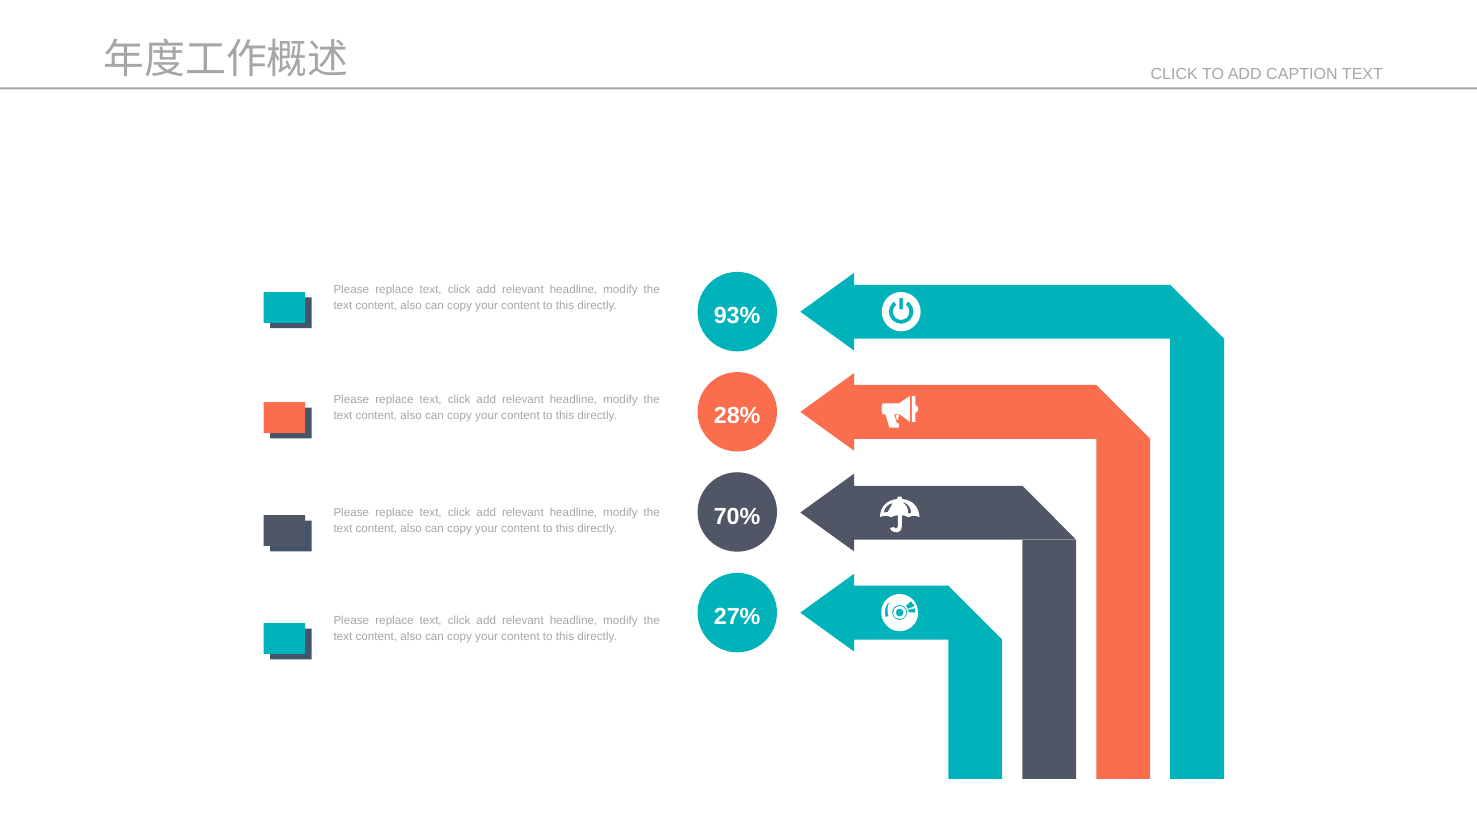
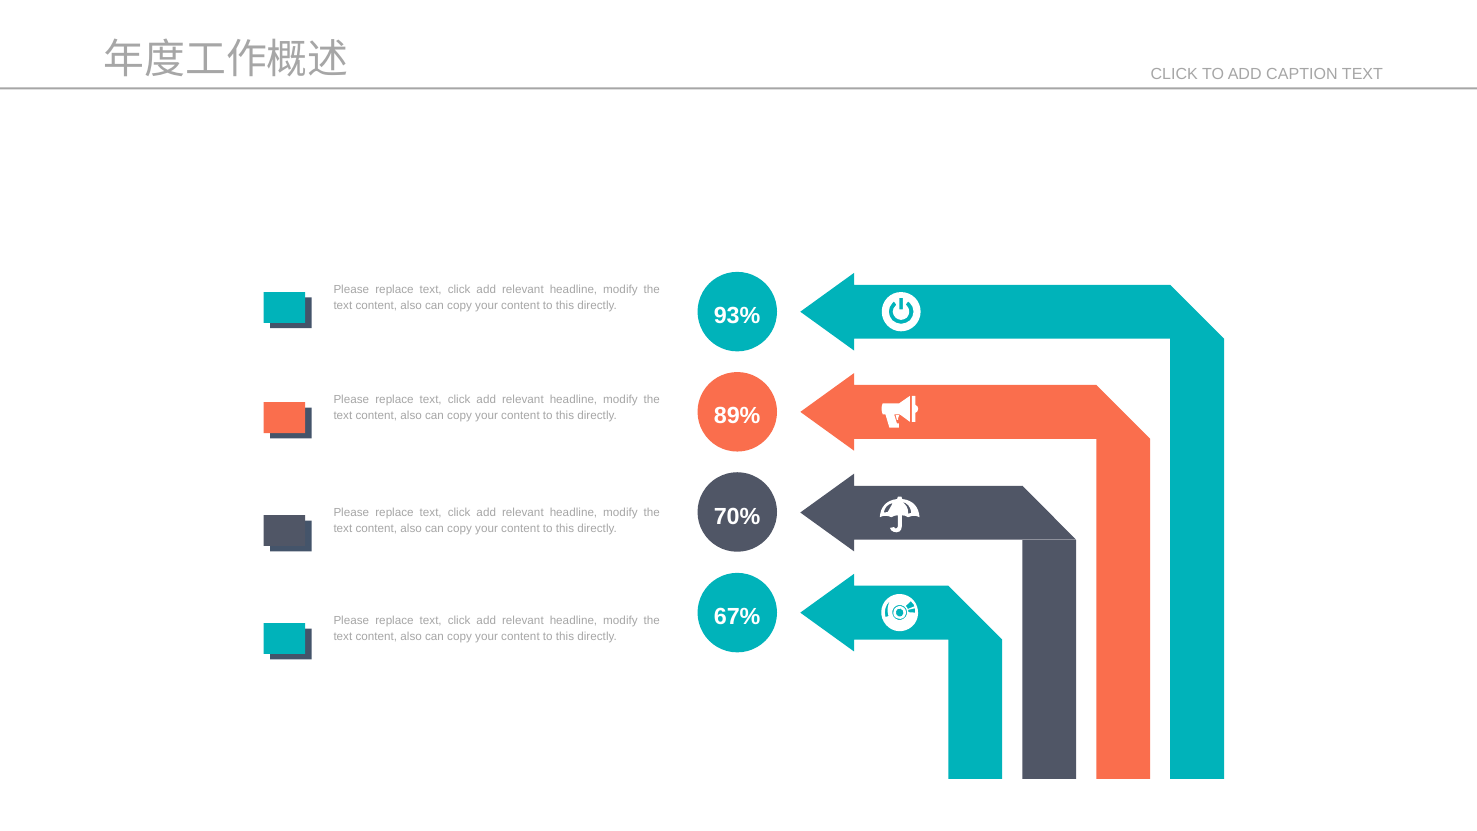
28%: 28% -> 89%
27%: 27% -> 67%
